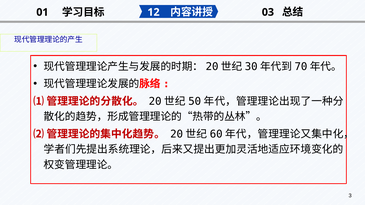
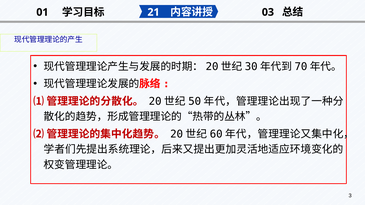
12: 12 -> 21
